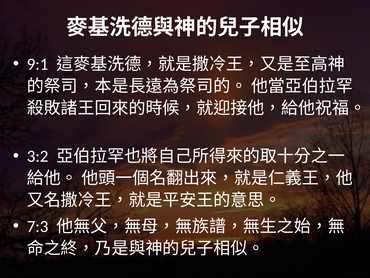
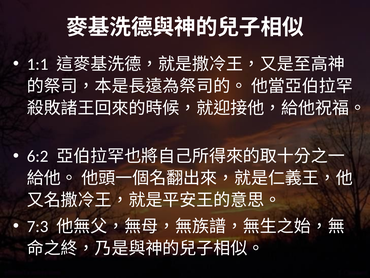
9:1: 9:1 -> 1:1
3:2: 3:2 -> 6:2
